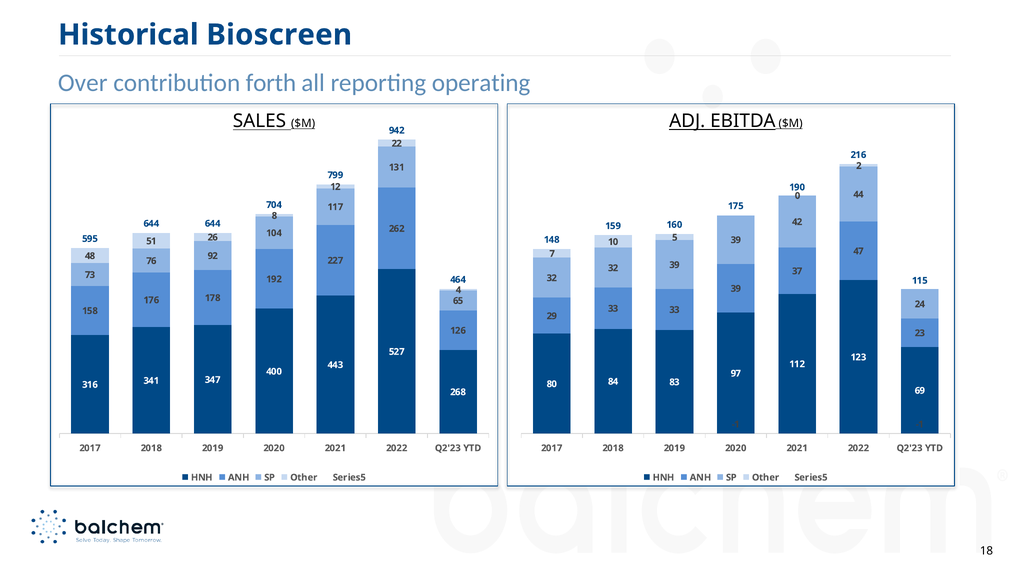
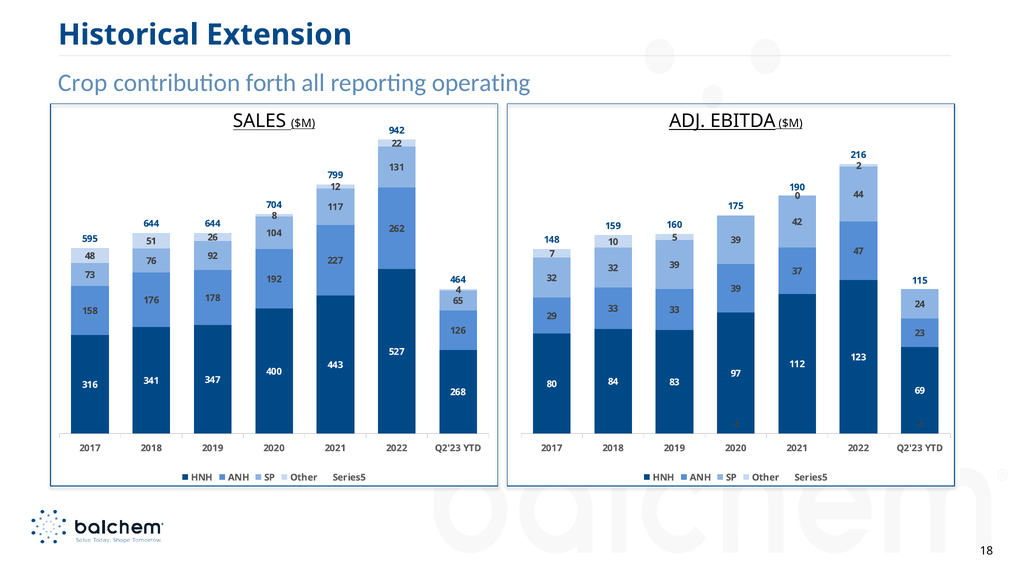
Bioscreen: Bioscreen -> Extension
Over: Over -> Crop
